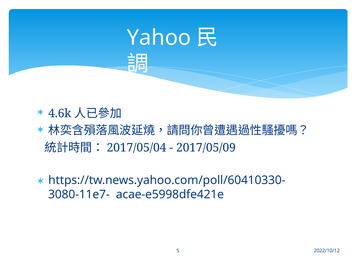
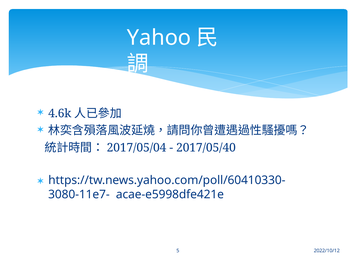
2017/05/09: 2017/05/09 -> 2017/05/40
